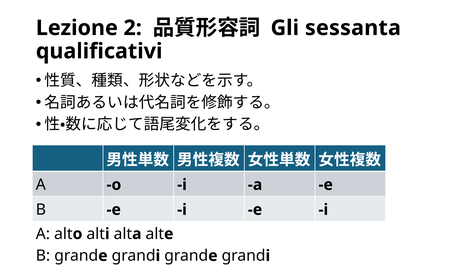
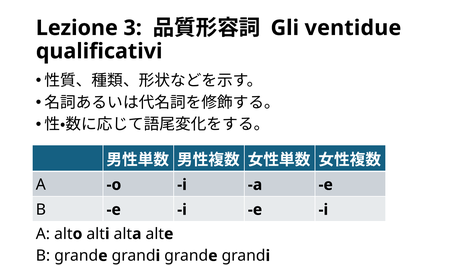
2: 2 -> 3
sessanta: sessanta -> ventidue
